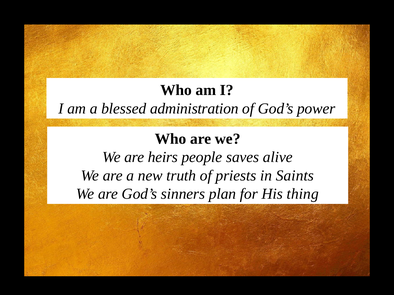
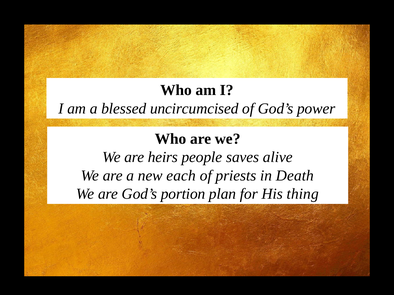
administration: administration -> uncircumcised
truth: truth -> each
Saints: Saints -> Death
sinners: sinners -> portion
